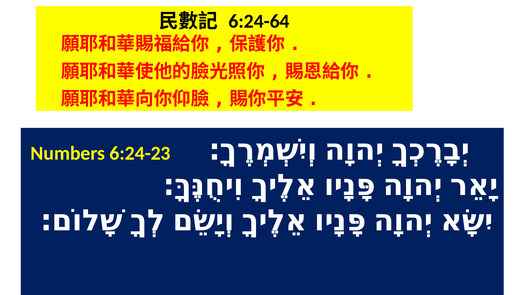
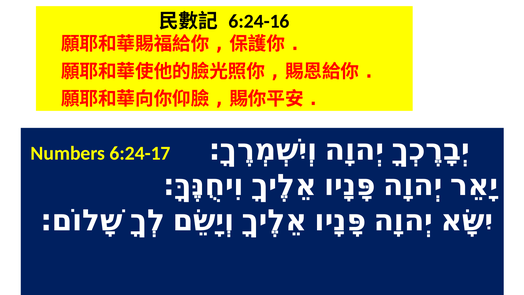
6:24-64: 6:24-64 -> 6:24-16
6:24-23: 6:24-23 -> 6:24-17
